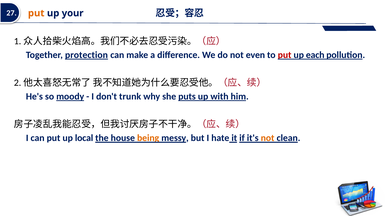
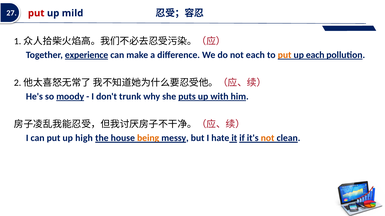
put at (36, 13) colour: orange -> red
your: your -> mild
protection: protection -> experience
not even: even -> each
put at (285, 55) colour: red -> orange
local: local -> high
